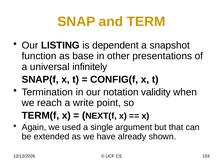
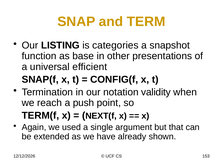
dependent: dependent -> categories
infinitely: infinitely -> efficient
write: write -> push
